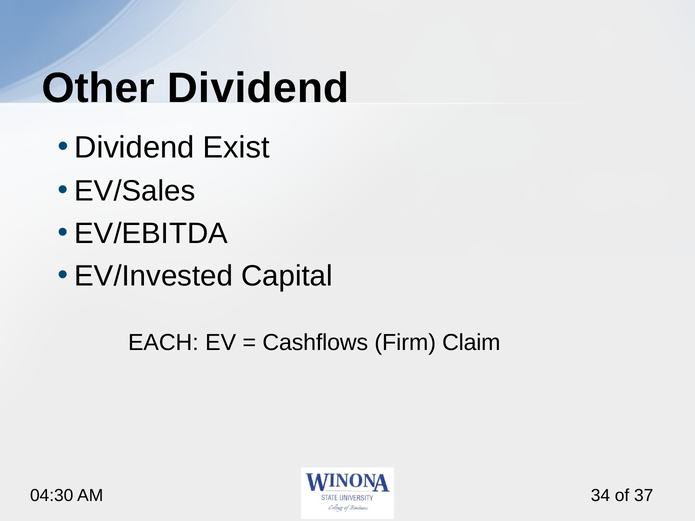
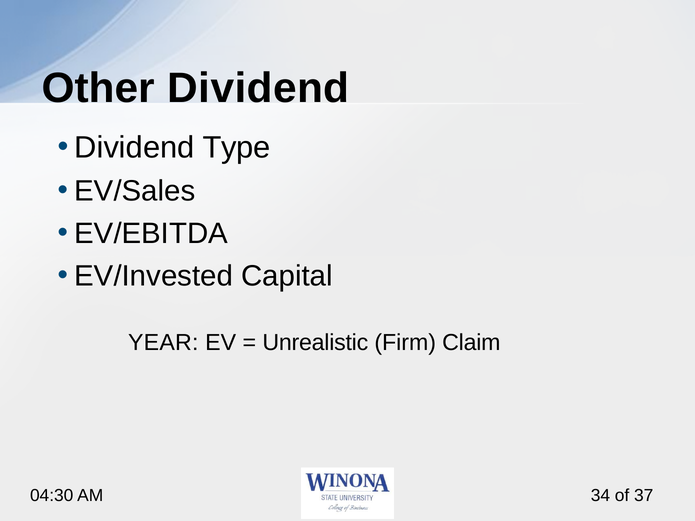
Exist: Exist -> Type
EACH: EACH -> YEAR
Cashflows: Cashflows -> Unrealistic
